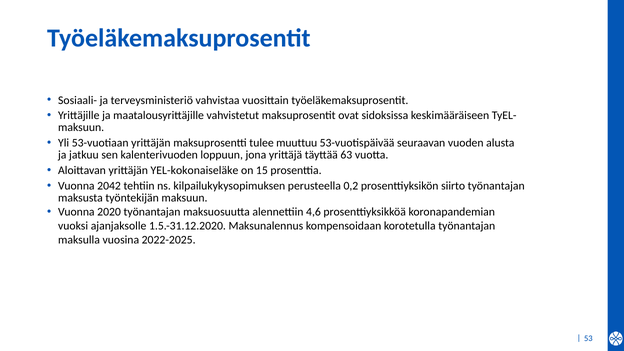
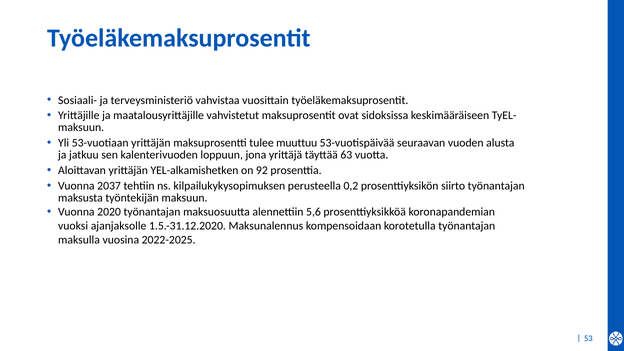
YEL-kokonaiseläke: YEL-kokonaiseläke -> YEL-alkamishetken
15: 15 -> 92
2042: 2042 -> 2037
4,6: 4,6 -> 5,6
